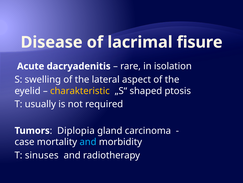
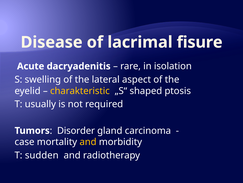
Diplopia: Diplopia -> Disorder
and at (88, 141) colour: light blue -> yellow
sinuses: sinuses -> sudden
